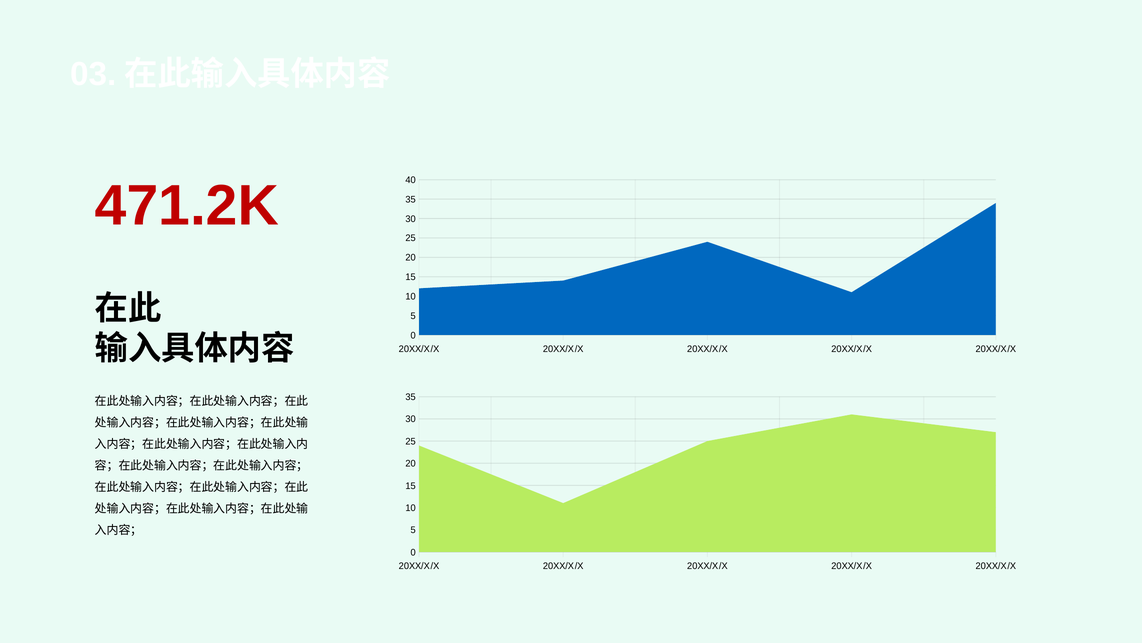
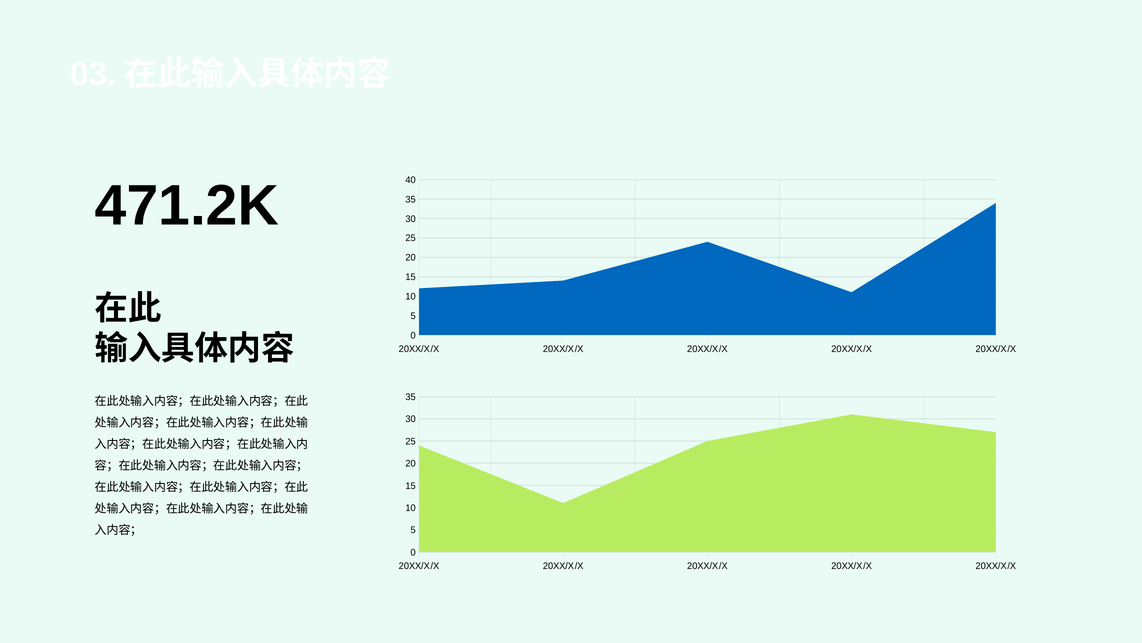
471.2K colour: red -> black
